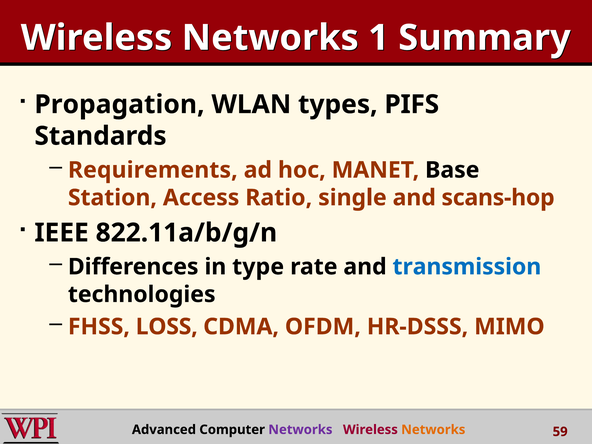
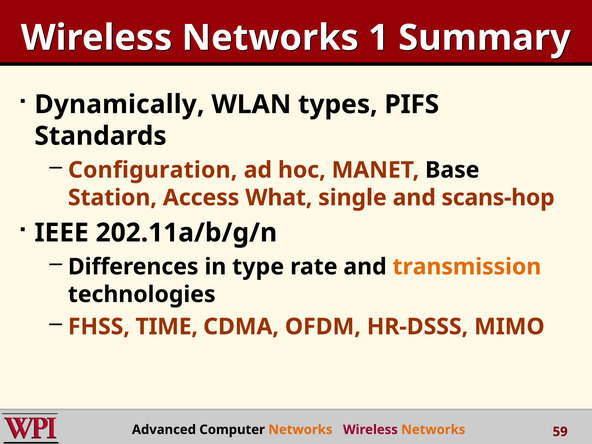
Propagation: Propagation -> Dynamically
Requirements: Requirements -> Configuration
Ratio: Ratio -> What
822.11a/b/g/n: 822.11a/b/g/n -> 202.11a/b/g/n
transmission colour: blue -> orange
LOSS: LOSS -> TIME
Networks at (300, 430) colour: purple -> orange
